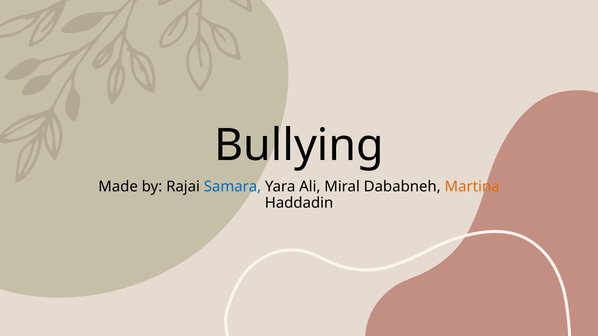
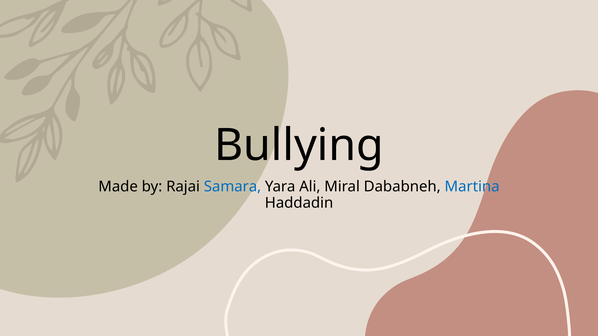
Martina colour: orange -> blue
